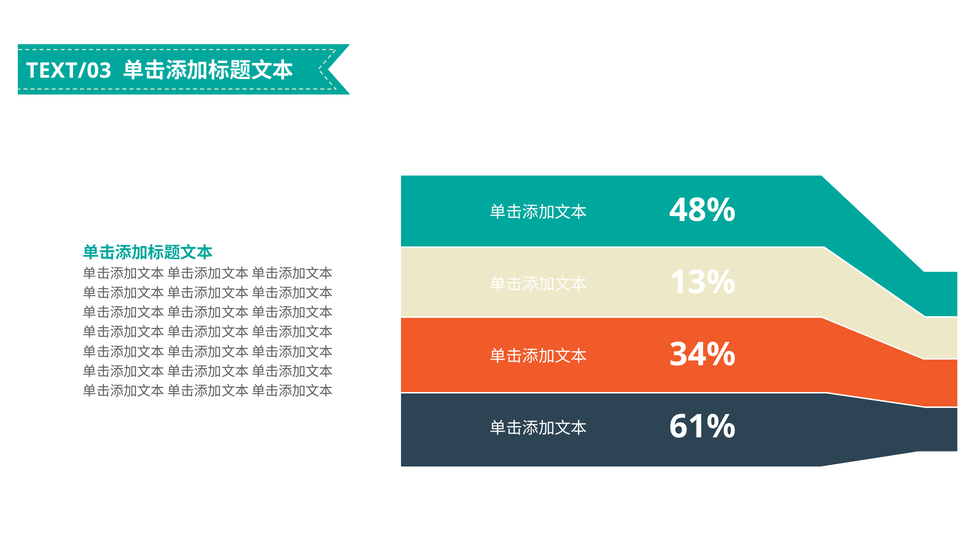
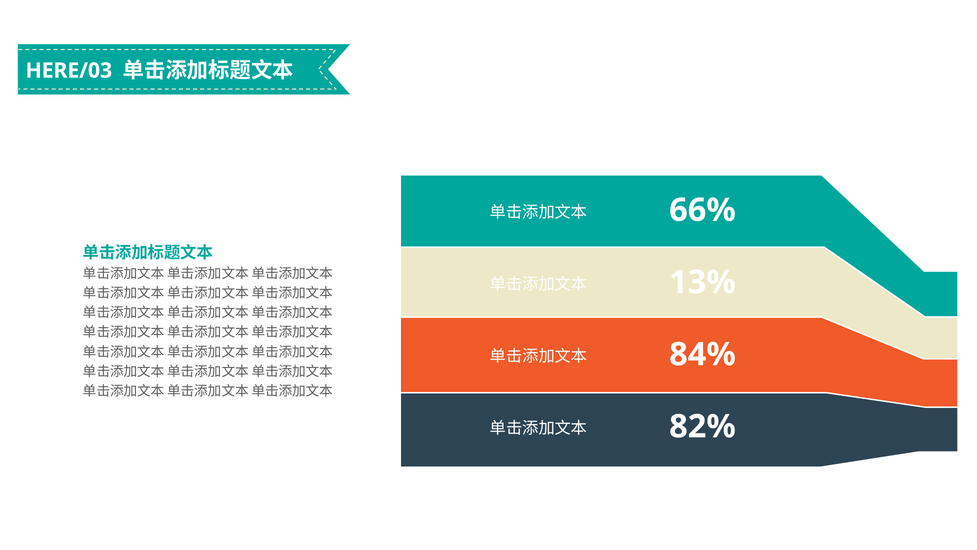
TEXT/03: TEXT/03 -> HERE/03
48%: 48% -> 66%
34%: 34% -> 84%
61%: 61% -> 82%
